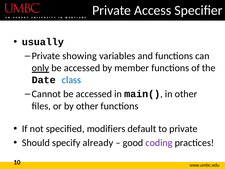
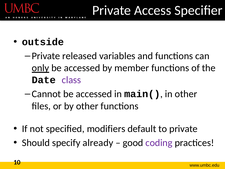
usually: usually -> outside
showing: showing -> released
class colour: blue -> purple
